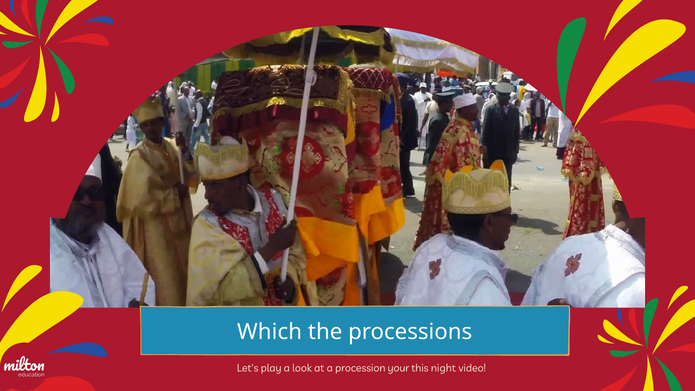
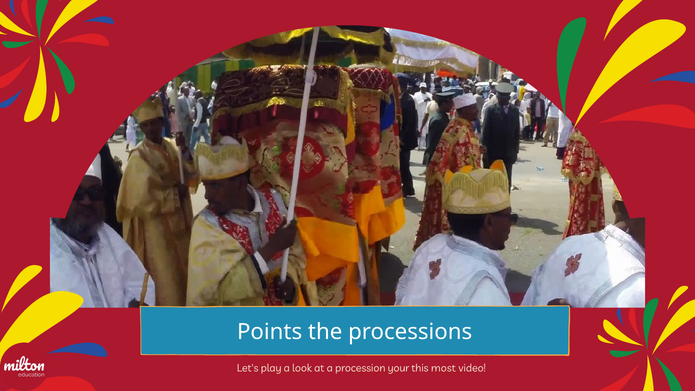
Which: Which -> Points
night: night -> most
